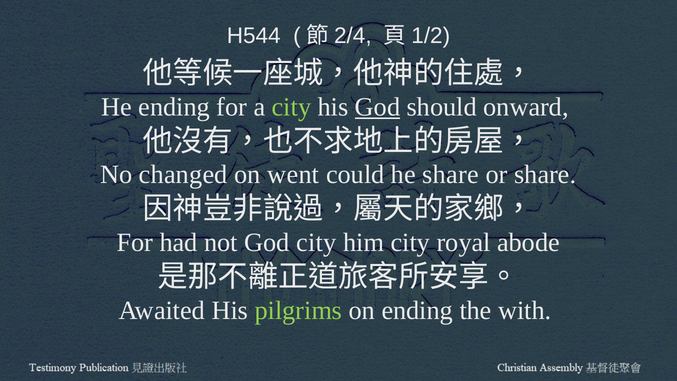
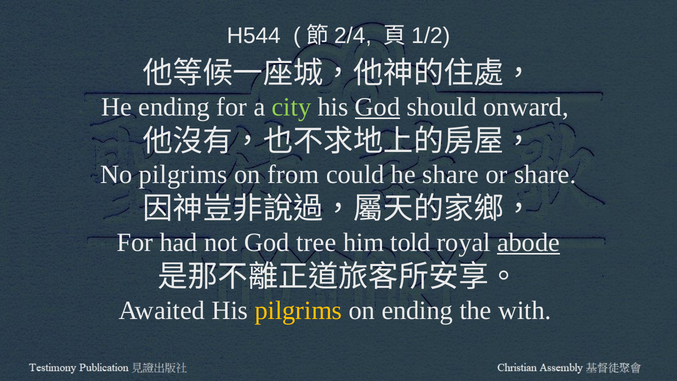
No changed: changed -> pilgrims
went: went -> from
God city: city -> tree
him city: city -> told
abode underline: none -> present
pilgrims at (298, 310) colour: light green -> yellow
